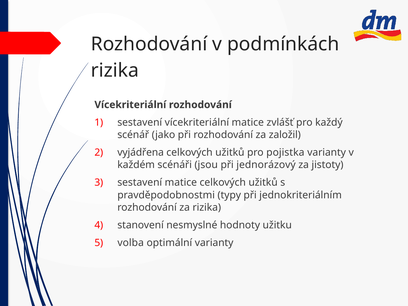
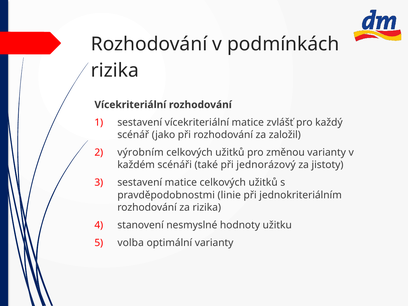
vyjádřena: vyjádřena -> výrobním
pojistka: pojistka -> změnou
jsou: jsou -> také
typy: typy -> linie
